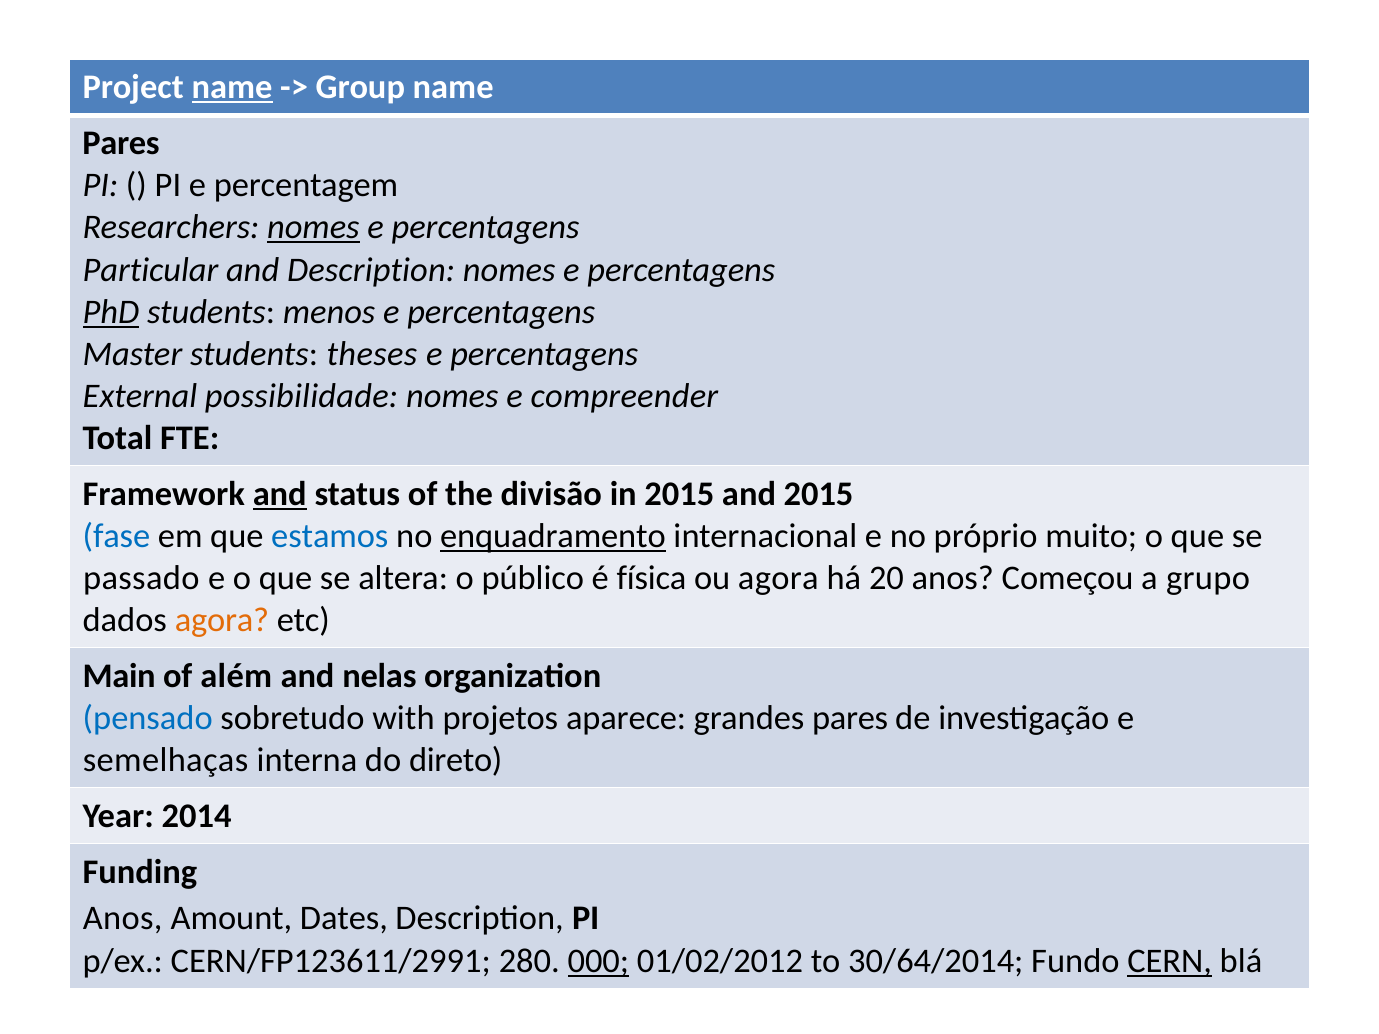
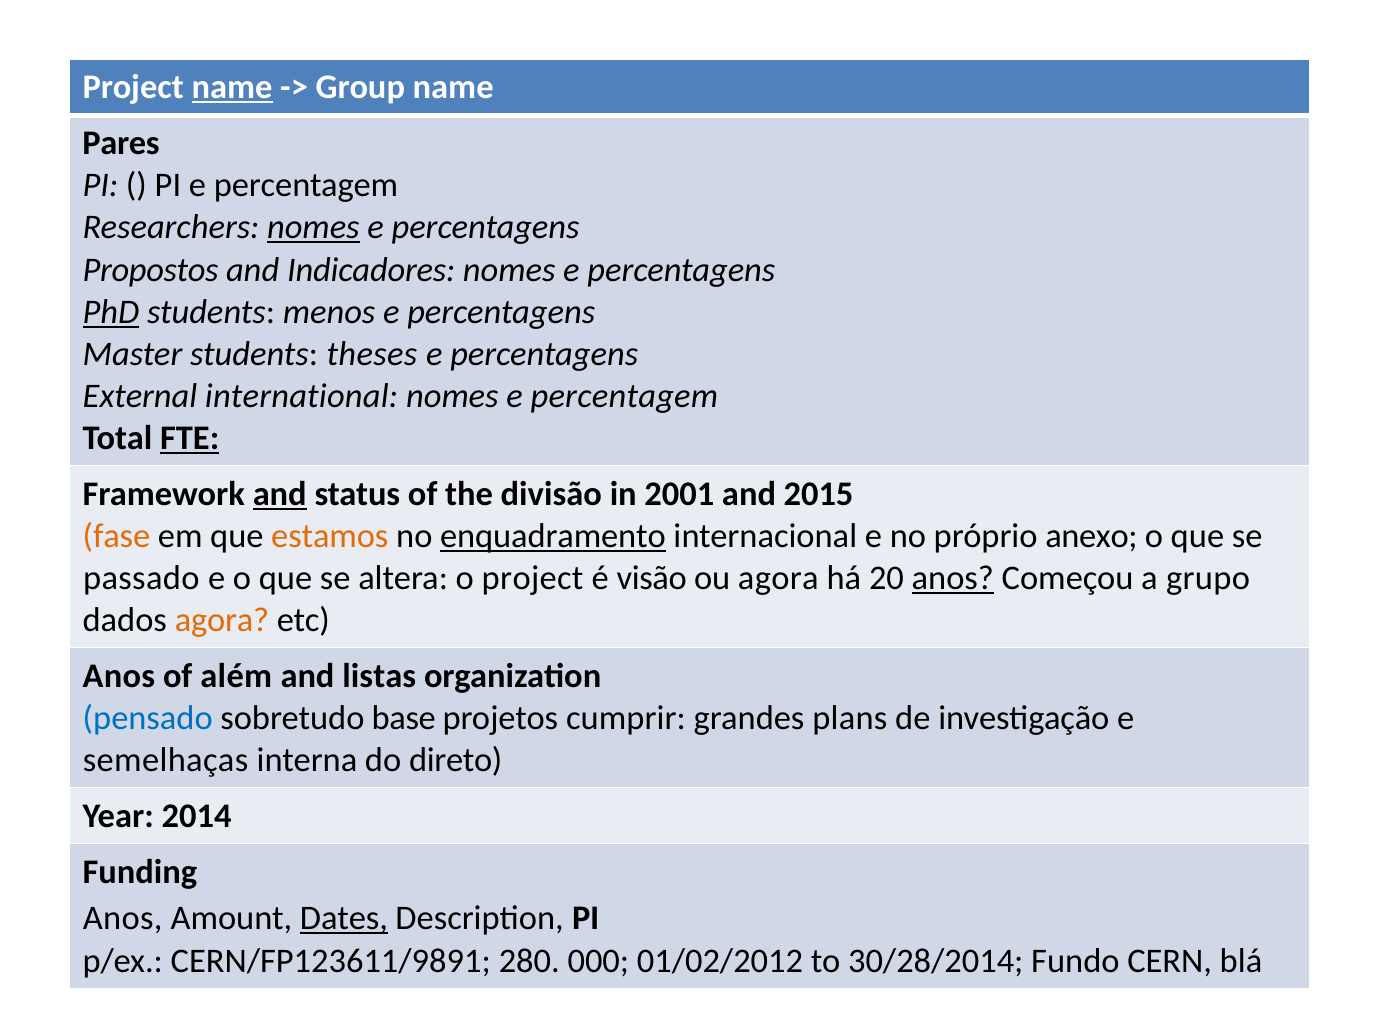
Particular: Particular -> Propostos
and Description: Description -> Indicadores
possibilidade: possibilidade -> international
nomes e compreender: compreender -> percentagem
FTE underline: none -> present
in 2015: 2015 -> 2001
fase colour: blue -> orange
estamos colour: blue -> orange
muito: muito -> anexo
o público: público -> project
física: física -> visão
anos at (953, 578) underline: none -> present
Main at (119, 676): Main -> Anos
nelas: nelas -> listas
with: with -> base
aparece: aparece -> cumprir
grandes pares: pares -> plans
Dates underline: none -> present
CERN/FP123611/2991: CERN/FP123611/2991 -> CERN/FP123611/9891
000 underline: present -> none
30/64/2014: 30/64/2014 -> 30/28/2014
CERN underline: present -> none
